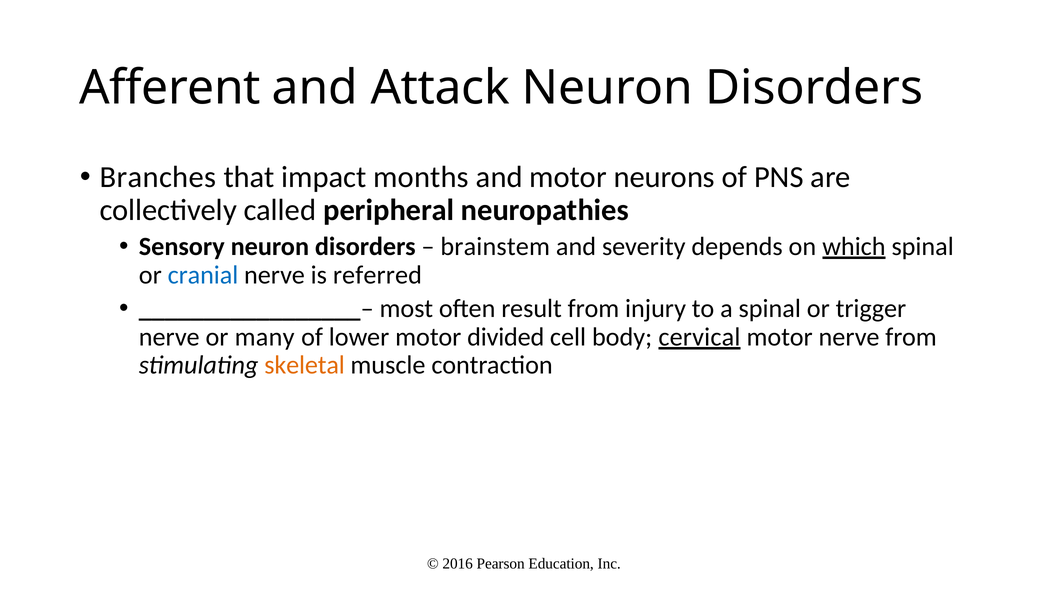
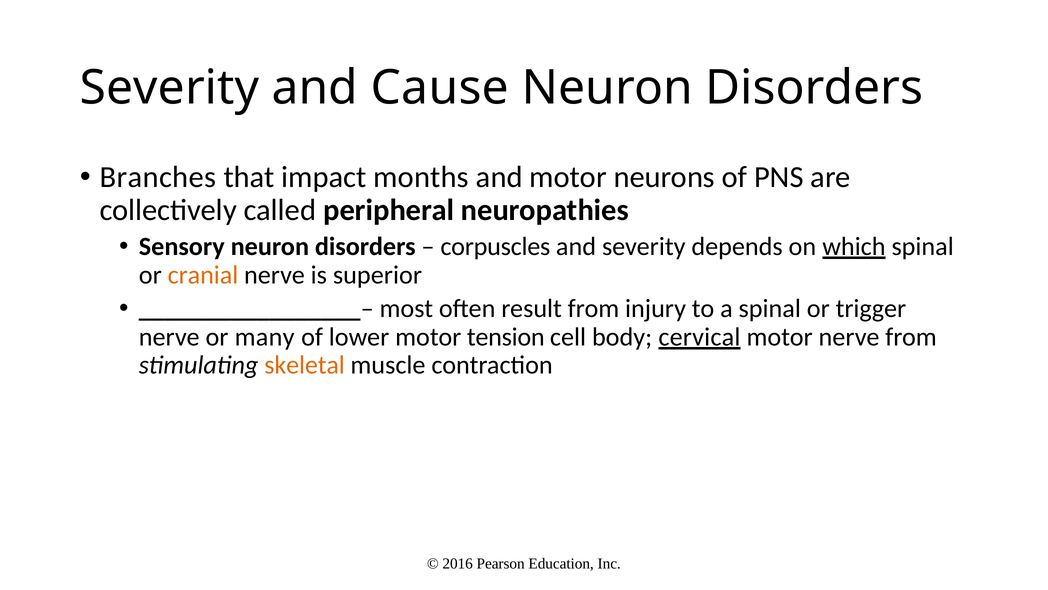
Afferent at (170, 88): Afferent -> Severity
Attack: Attack -> Cause
brainstem: brainstem -> corpuscles
cranial colour: blue -> orange
referred: referred -> superior
divided: divided -> tension
